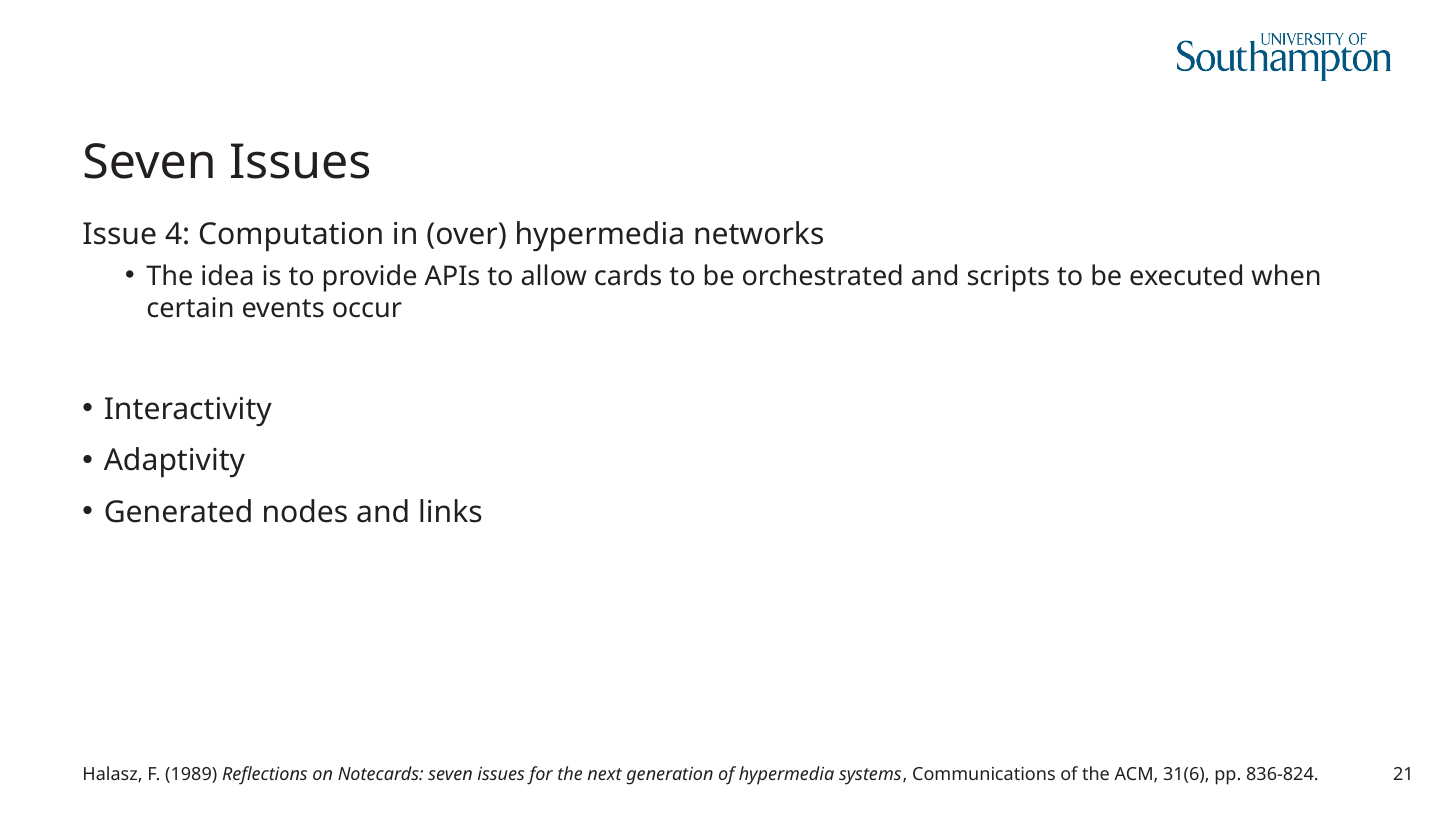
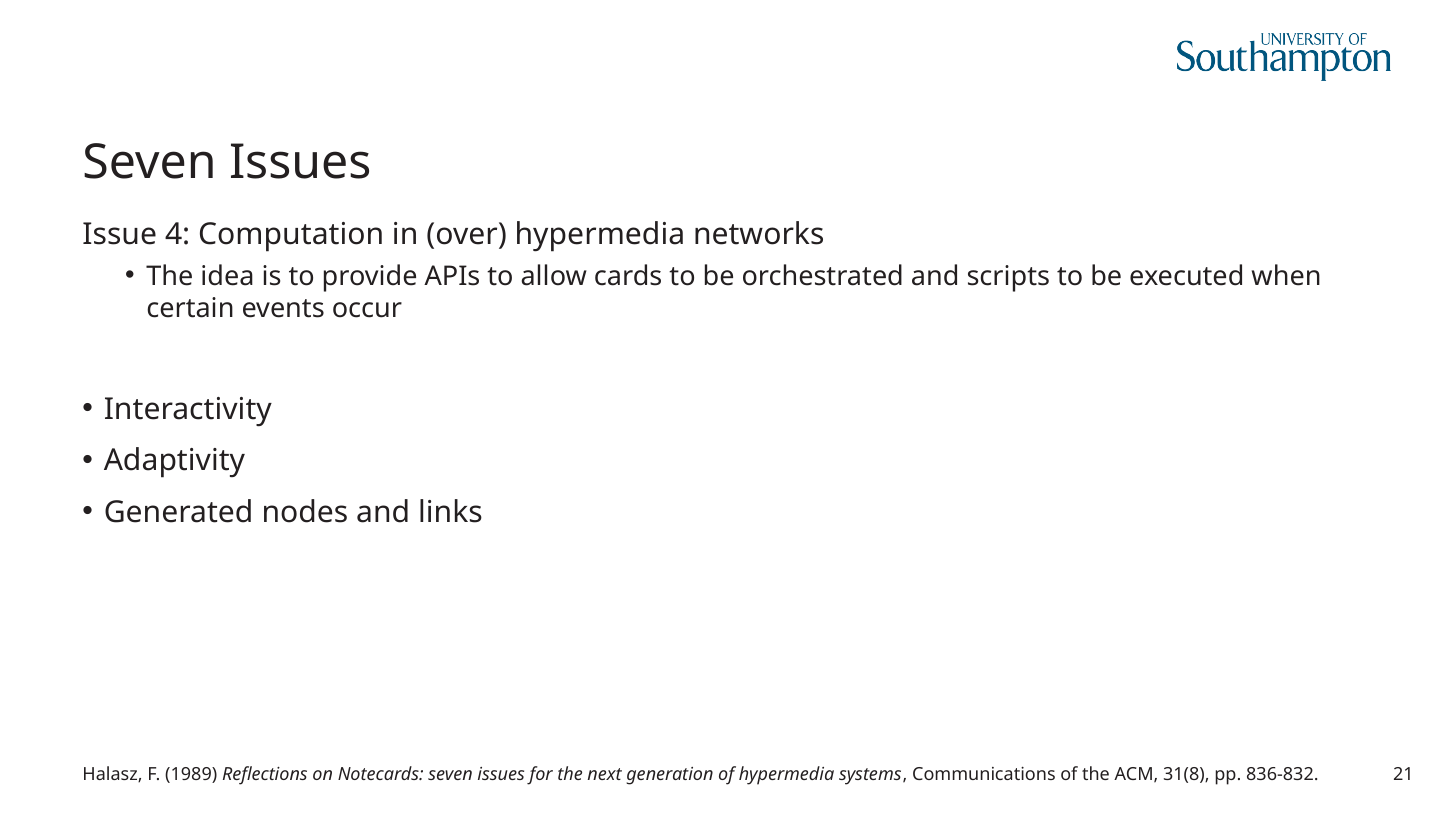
31(6: 31(6 -> 31(8
836-824: 836-824 -> 836-832
